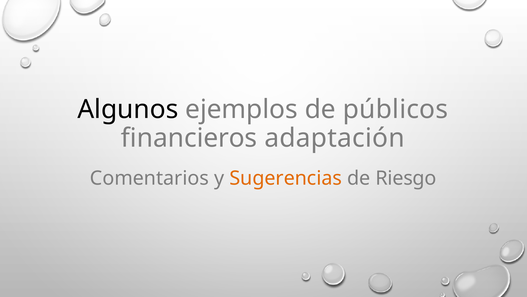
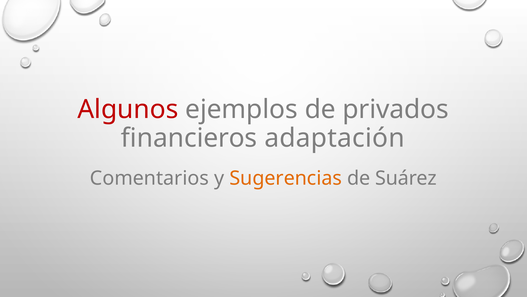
Algunos colour: black -> red
públicos: públicos -> privados
Riesgo: Riesgo -> Suárez
